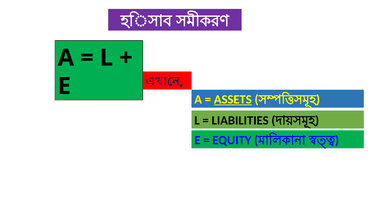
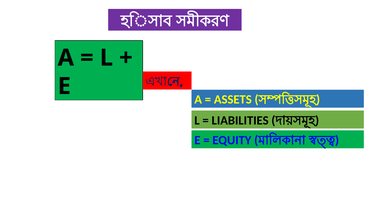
ASSETS underline: present -> none
